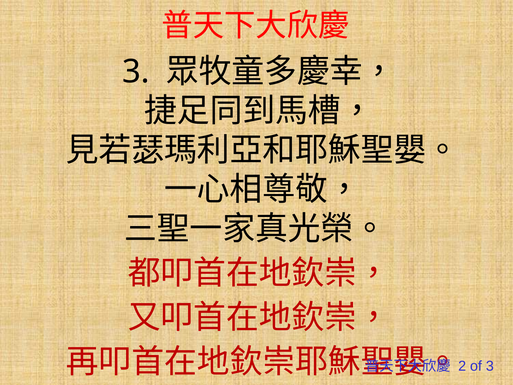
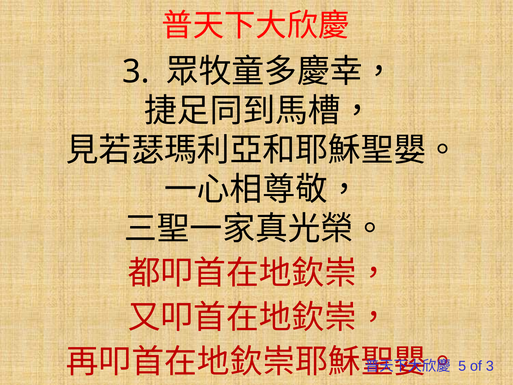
2: 2 -> 5
